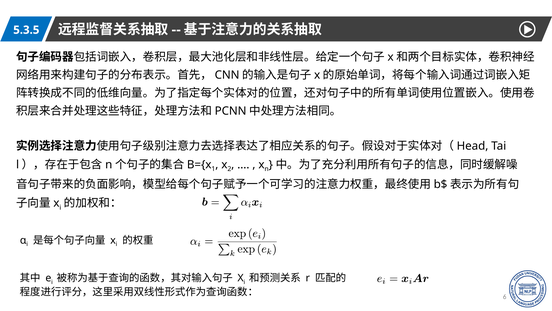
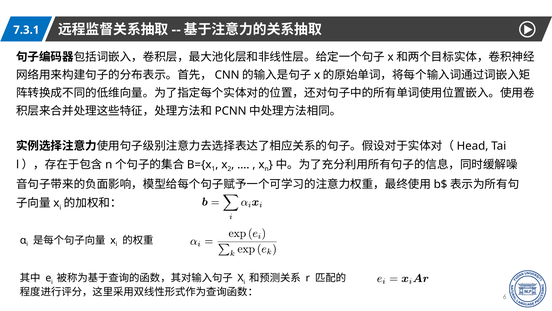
5.3.5: 5.3.5 -> 7.3.1
